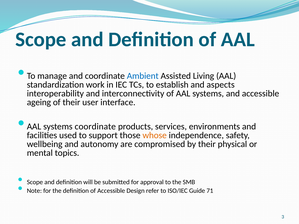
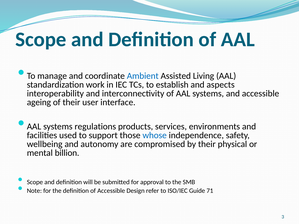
systems coordinate: coordinate -> regulations
whose colour: orange -> blue
topics: topics -> billion
